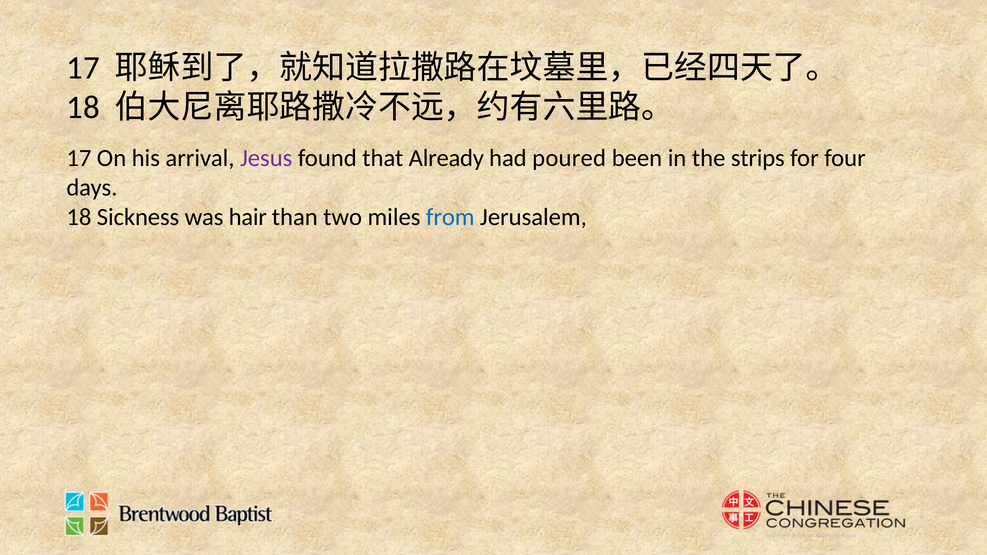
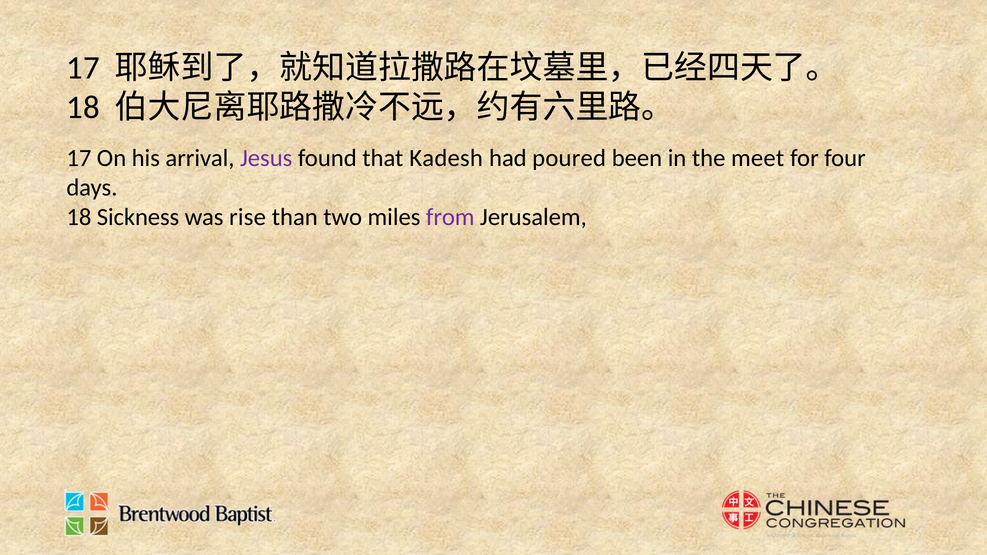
Already: Already -> Kadesh
strips: strips -> meet
hair: hair -> rise
from colour: blue -> purple
